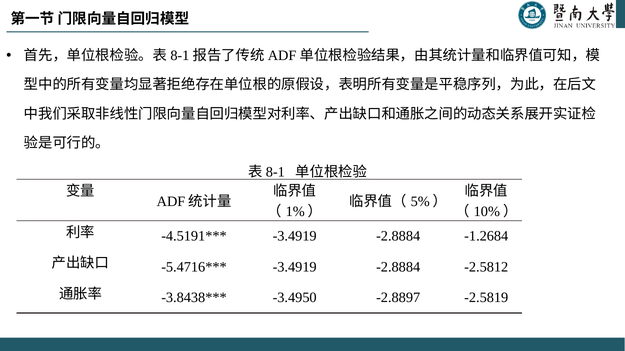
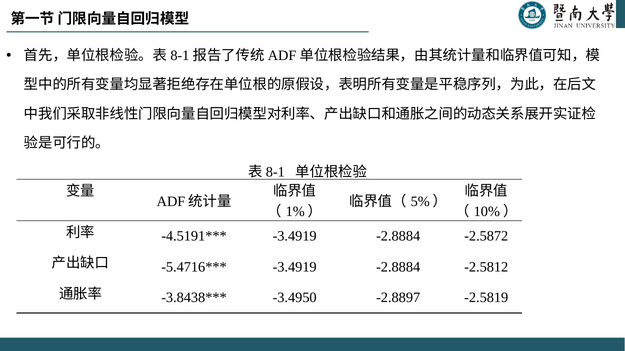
-1.2684: -1.2684 -> -2.5872
